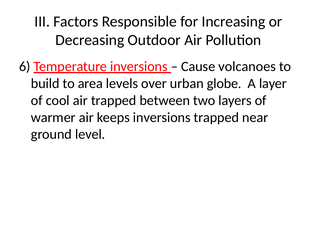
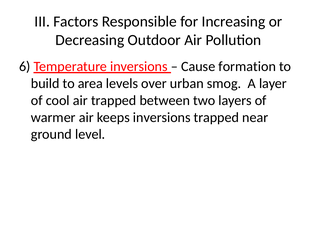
volcanoes: volcanoes -> formation
globe: globe -> smog
